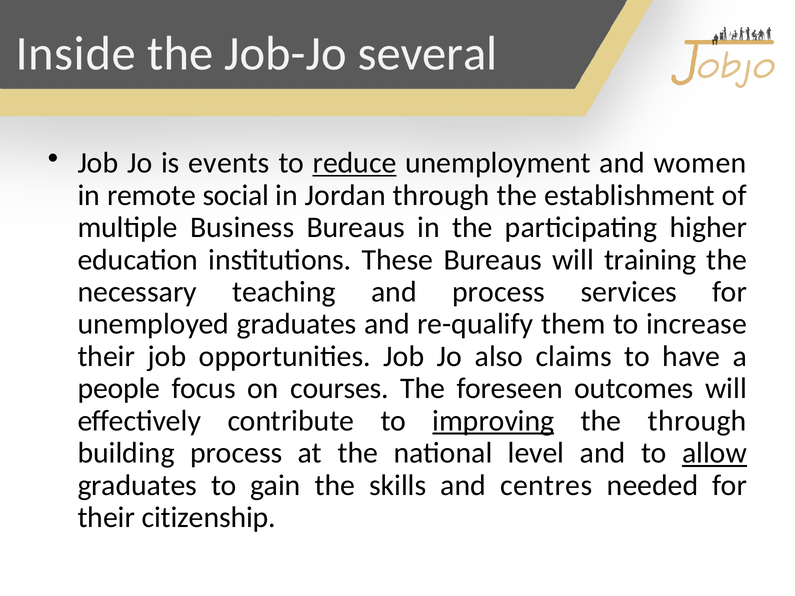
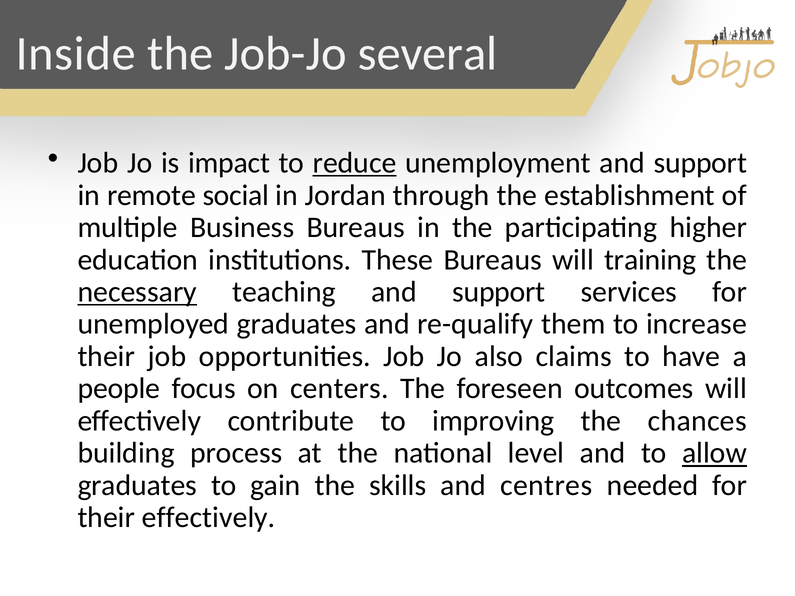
events: events -> impact
unemployment and women: women -> support
necessary underline: none -> present
teaching and process: process -> support
courses: courses -> centers
improving underline: present -> none
the through: through -> chances
their citizenship: citizenship -> effectively
